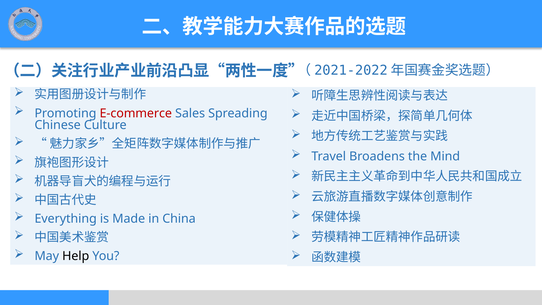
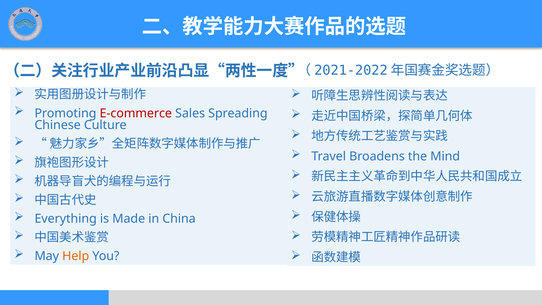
Help colour: black -> orange
